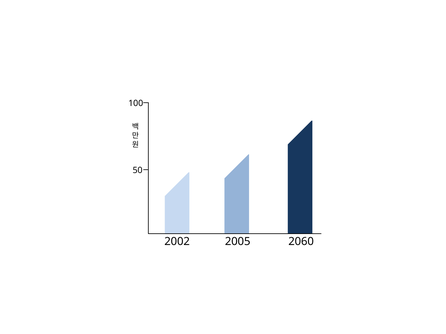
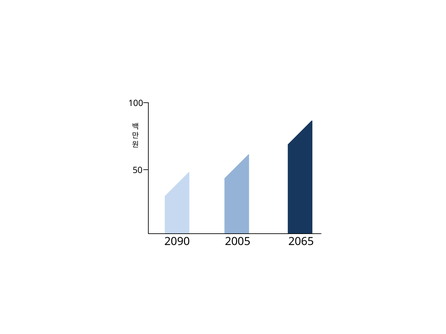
2002: 2002 -> 2090
2060: 2060 -> 2065
